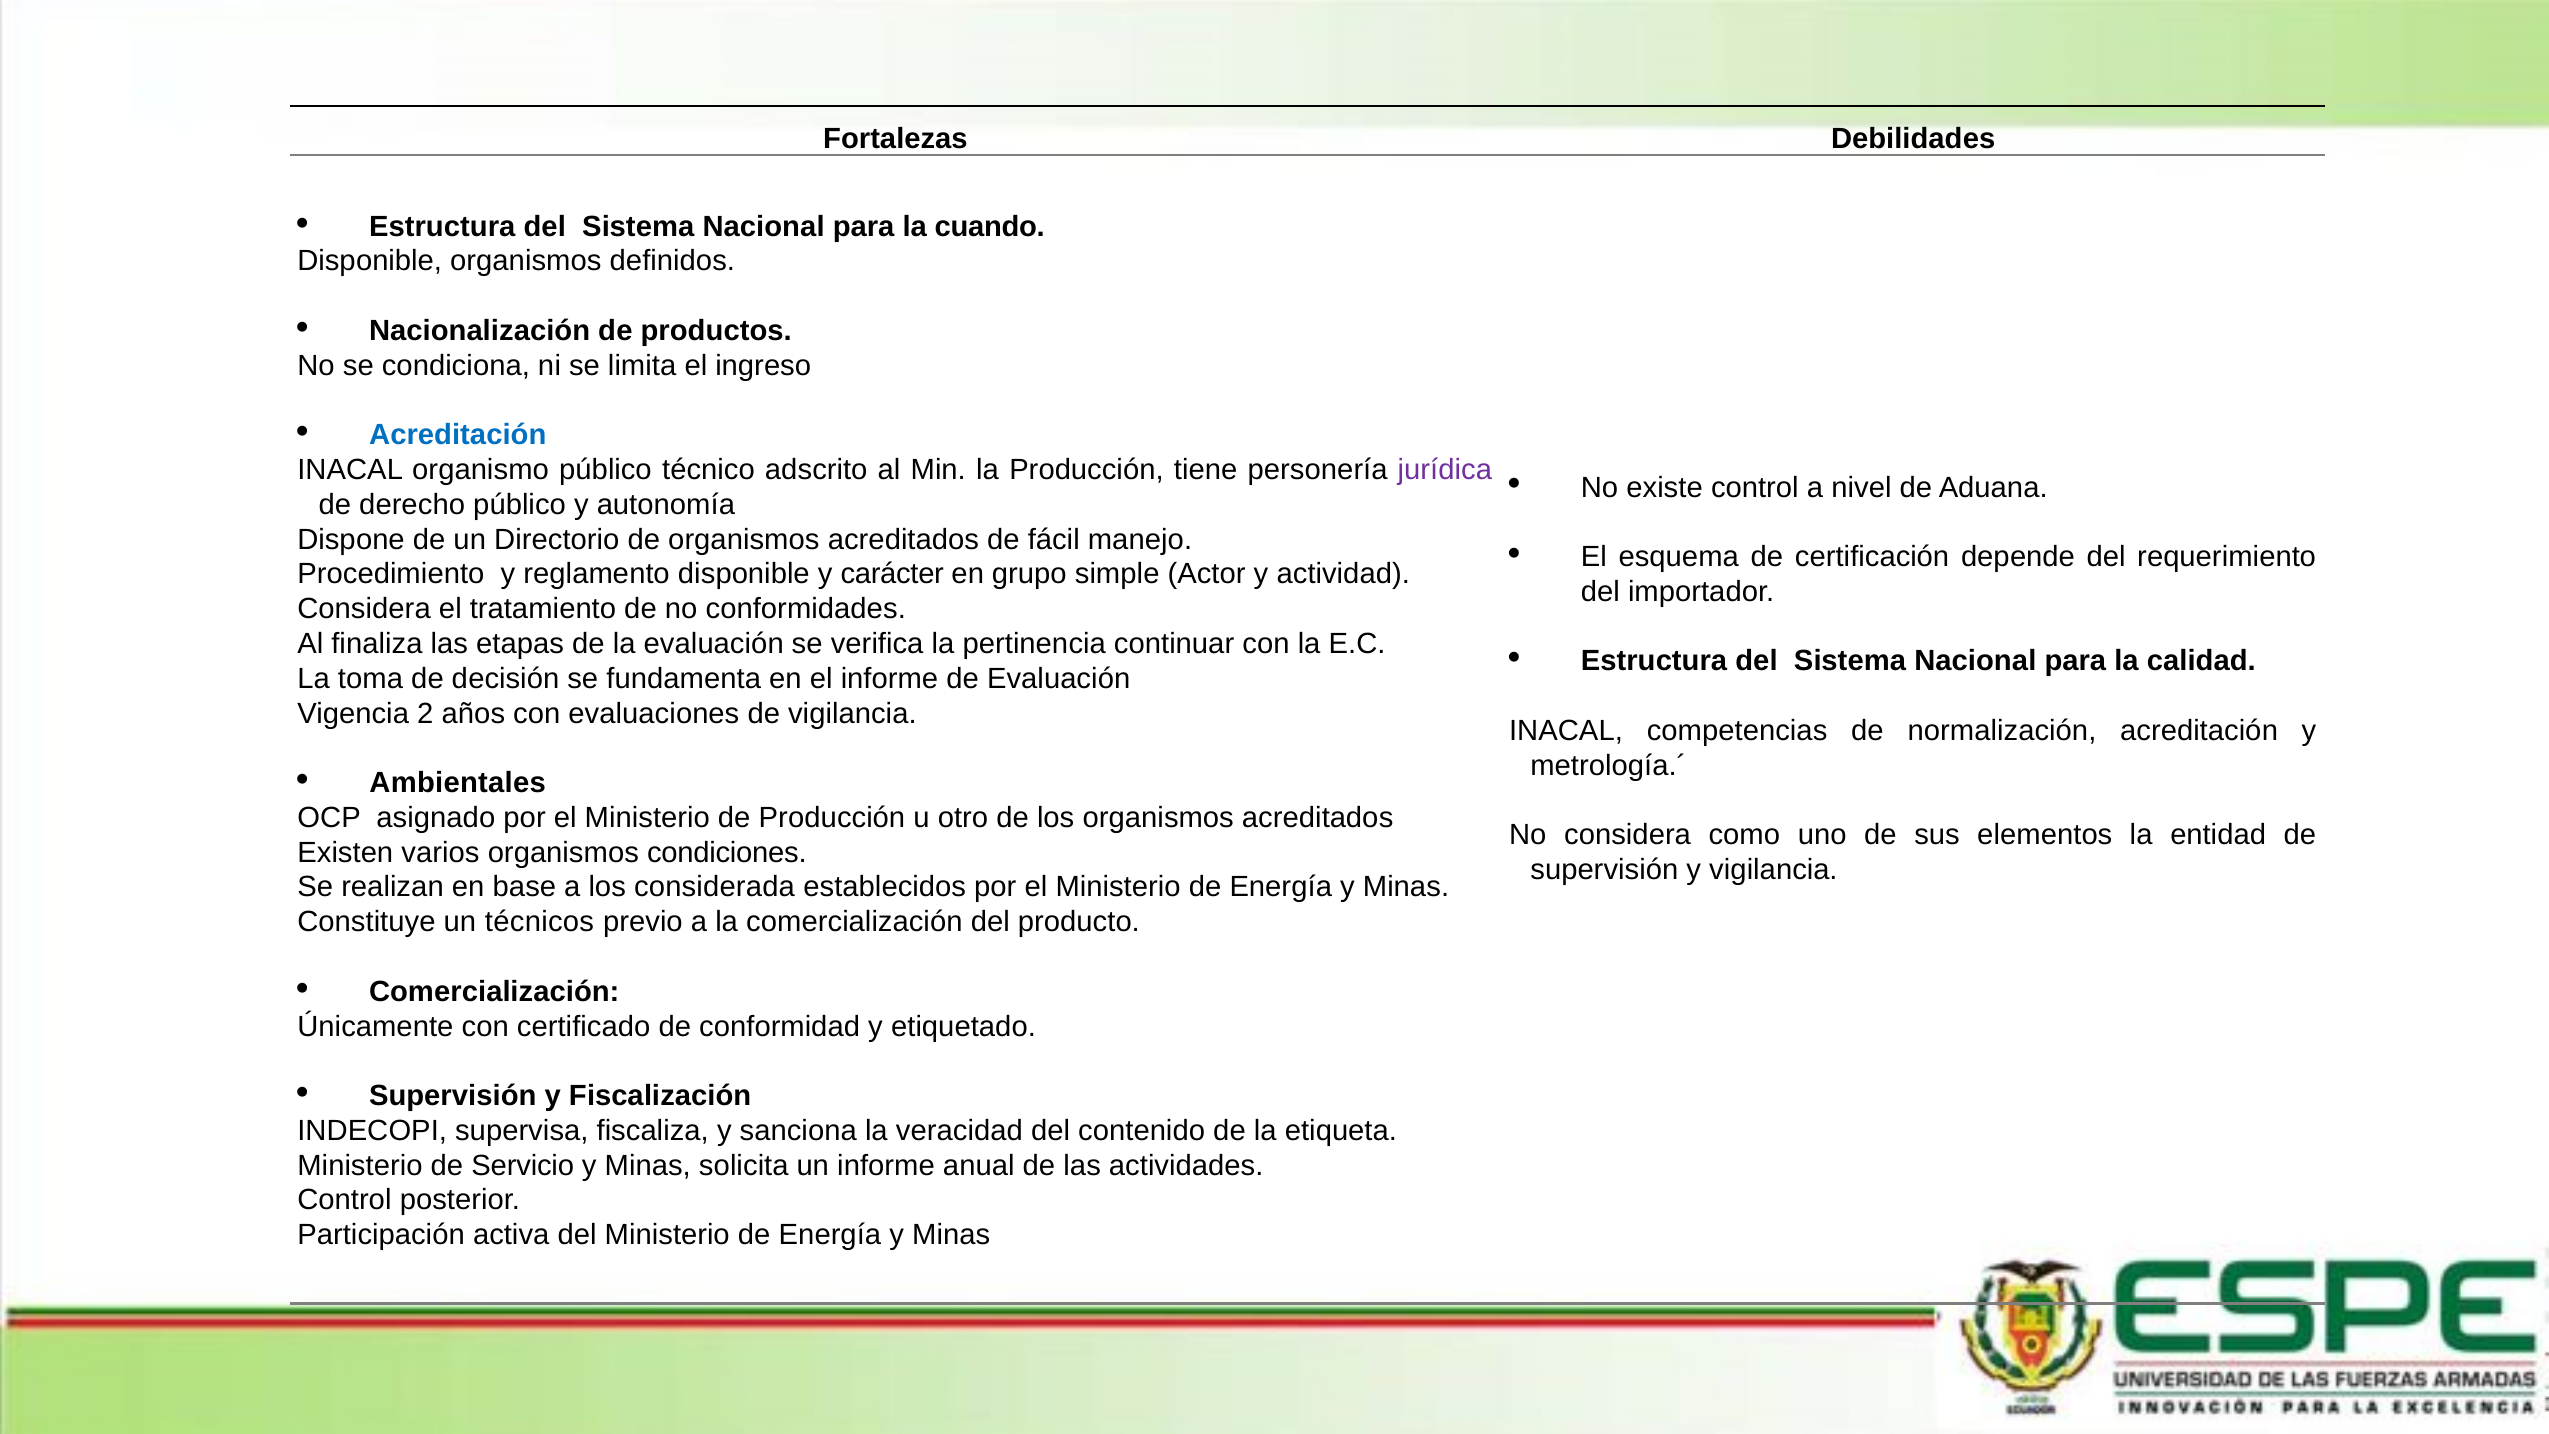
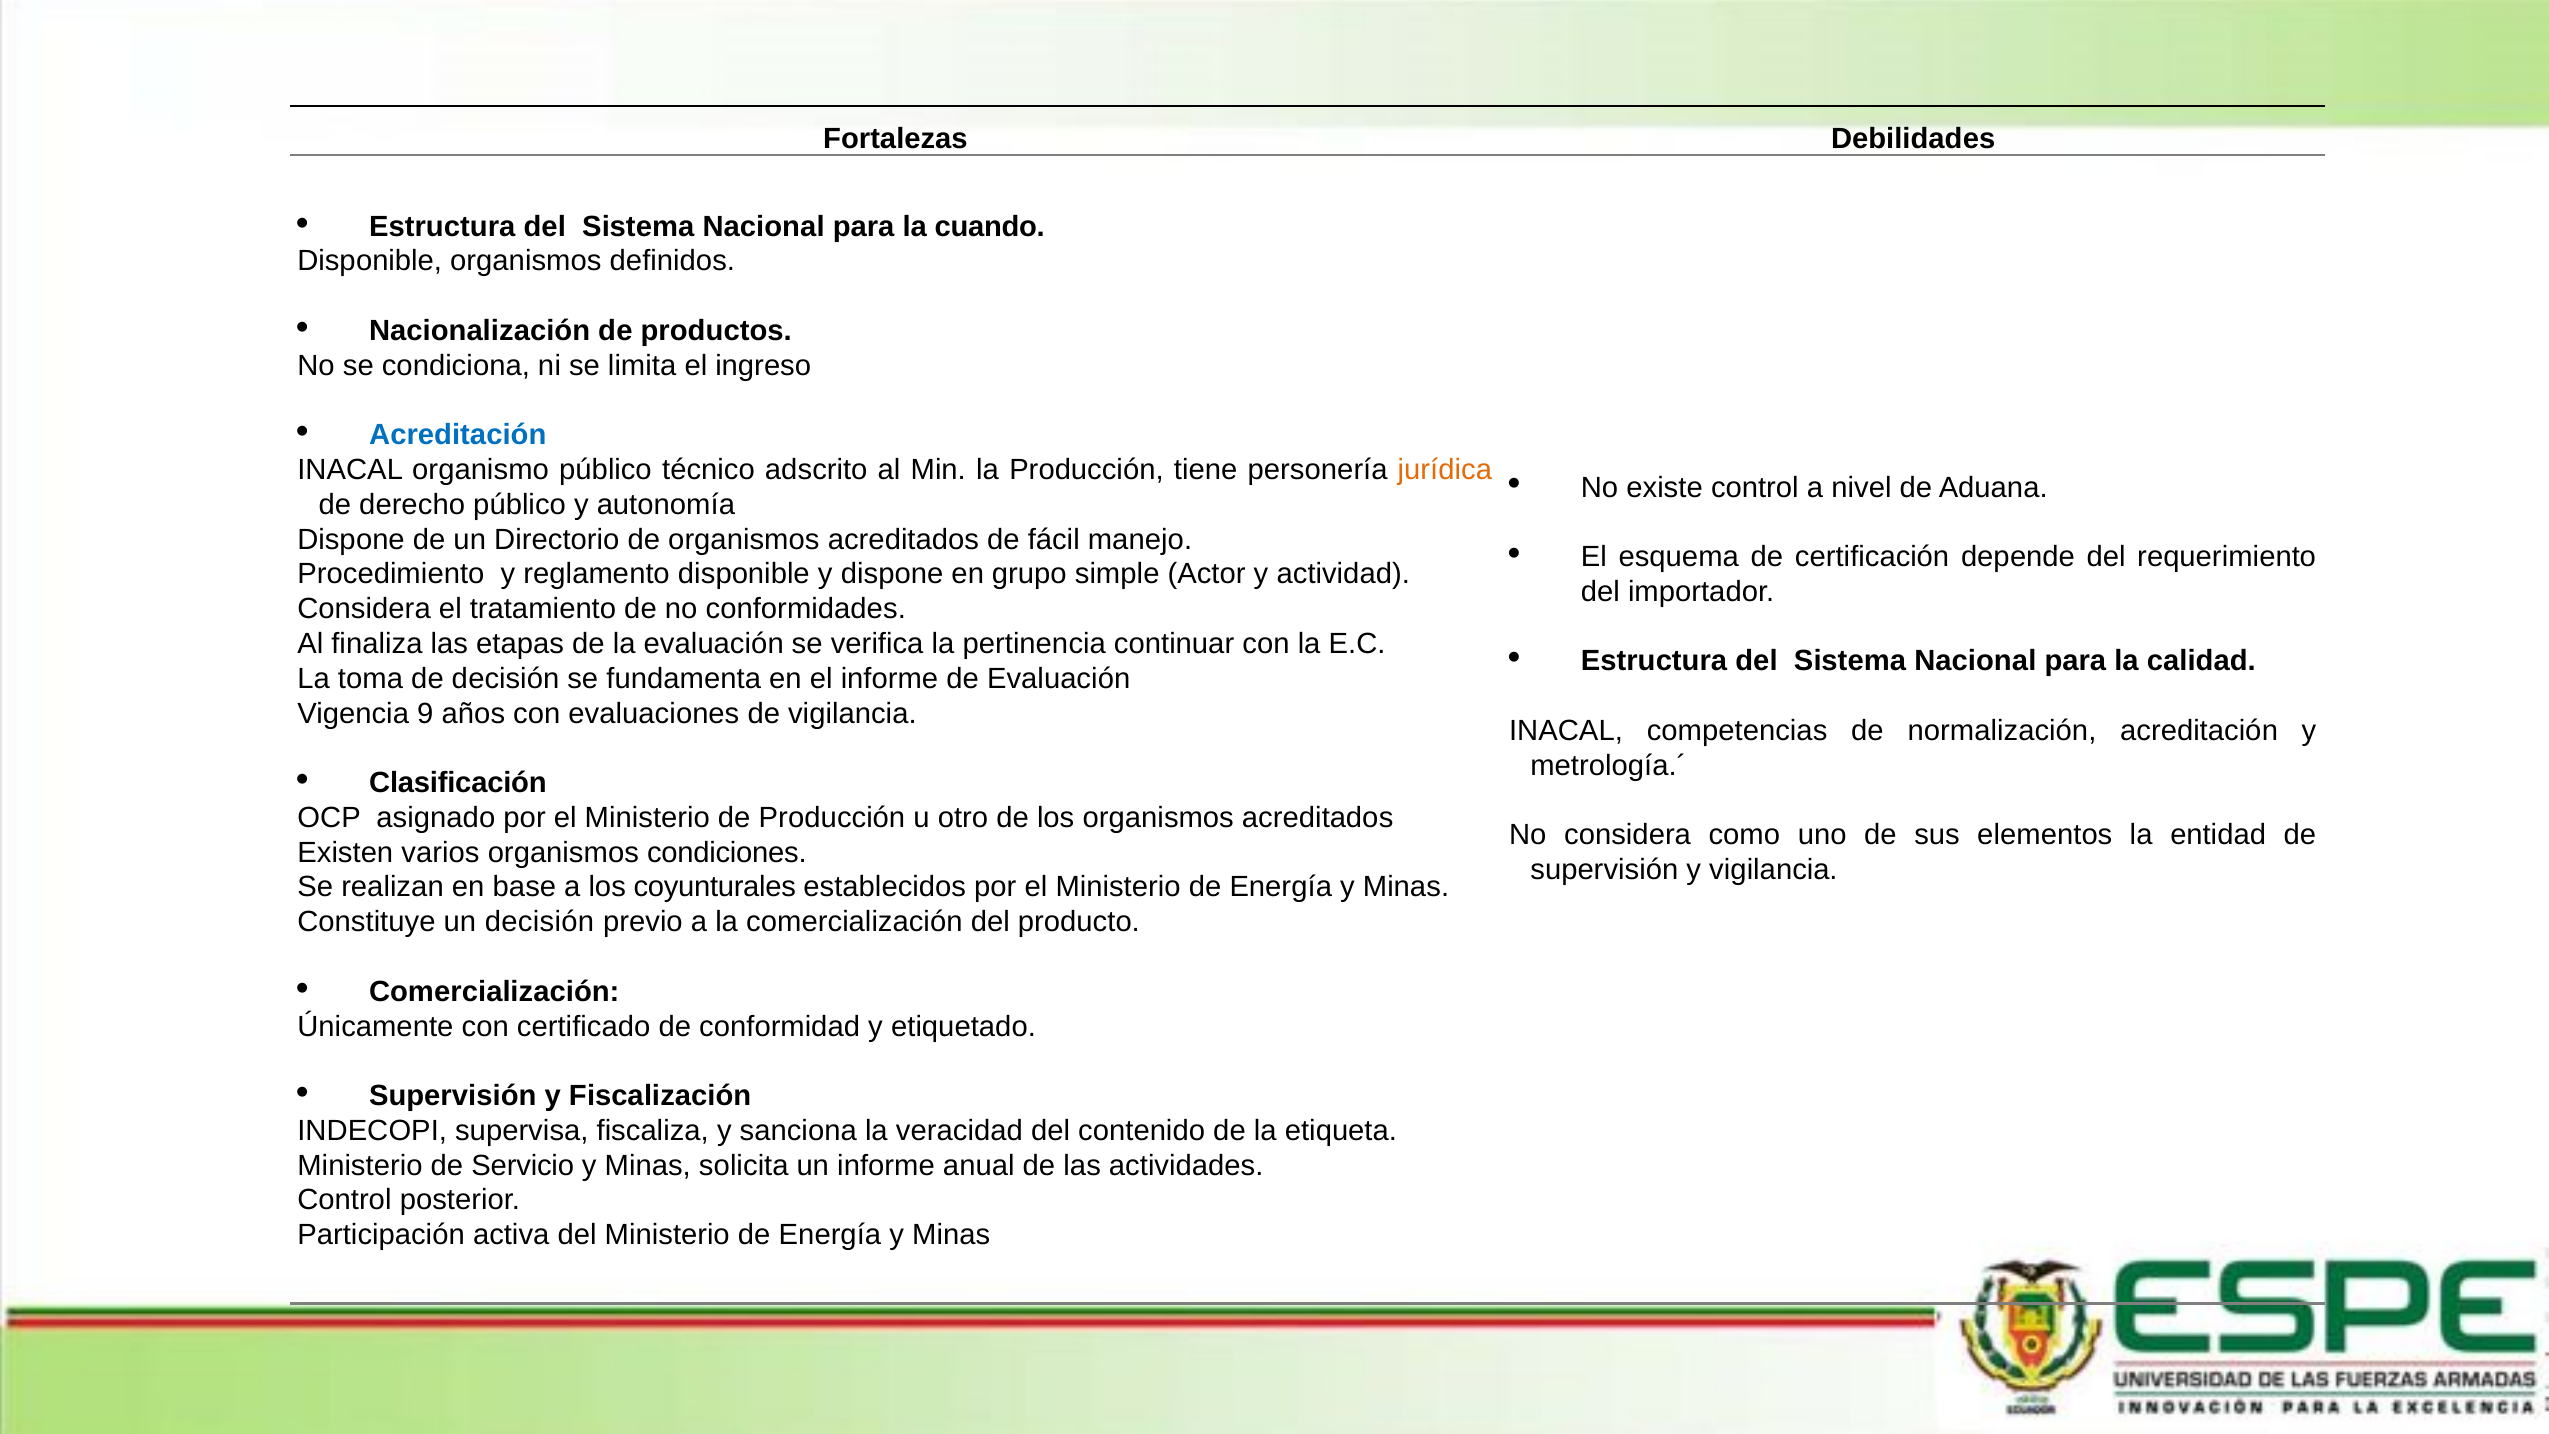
jurídica colour: purple -> orange
y carácter: carácter -> dispone
2: 2 -> 9
Ambientales: Ambientales -> Clasificación
considerada: considerada -> coyunturales
un técnicos: técnicos -> decisión
